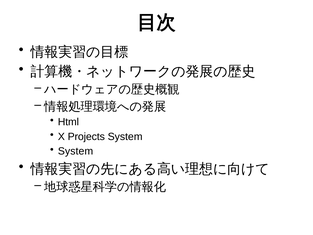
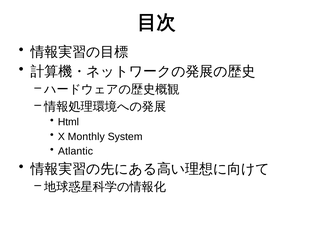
Projects: Projects -> Monthly
System at (76, 151): System -> Atlantic
